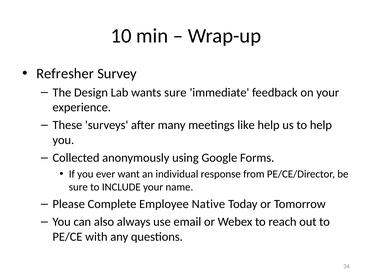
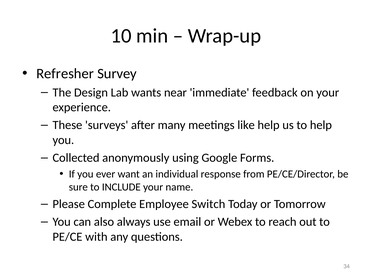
wants sure: sure -> near
Native: Native -> Switch
